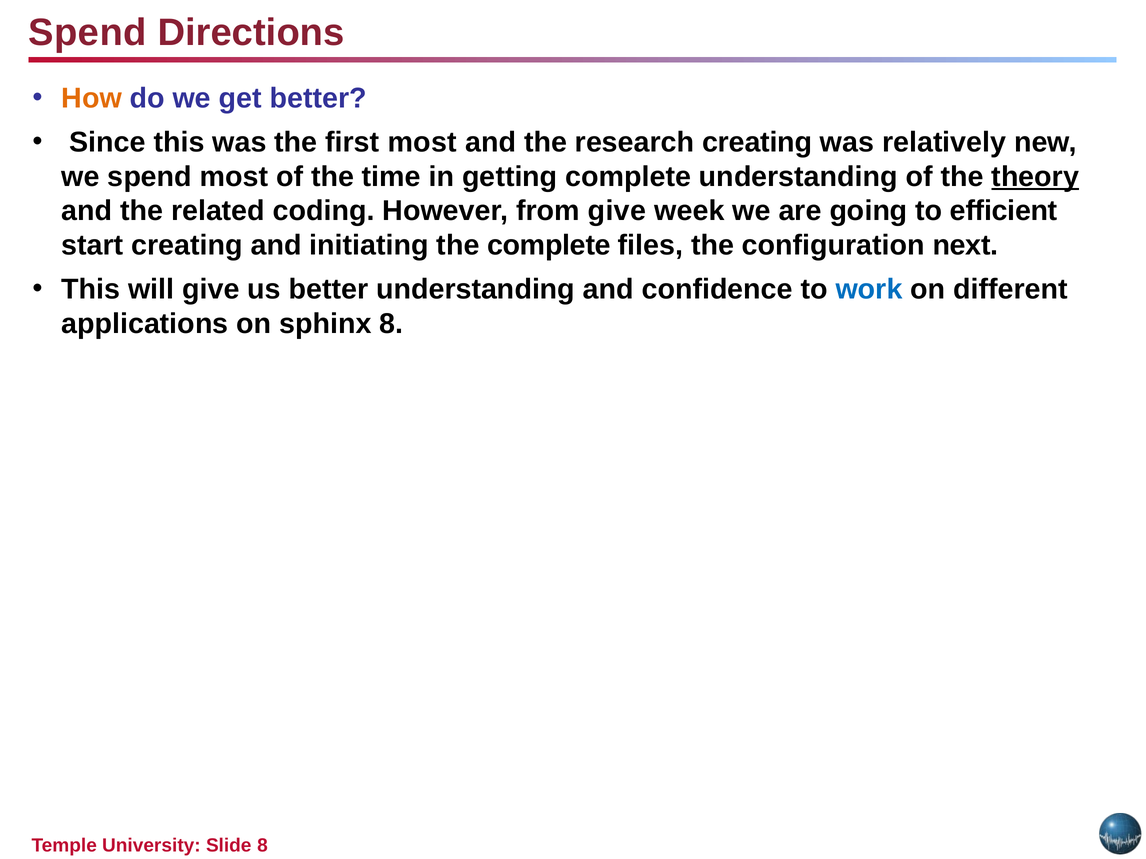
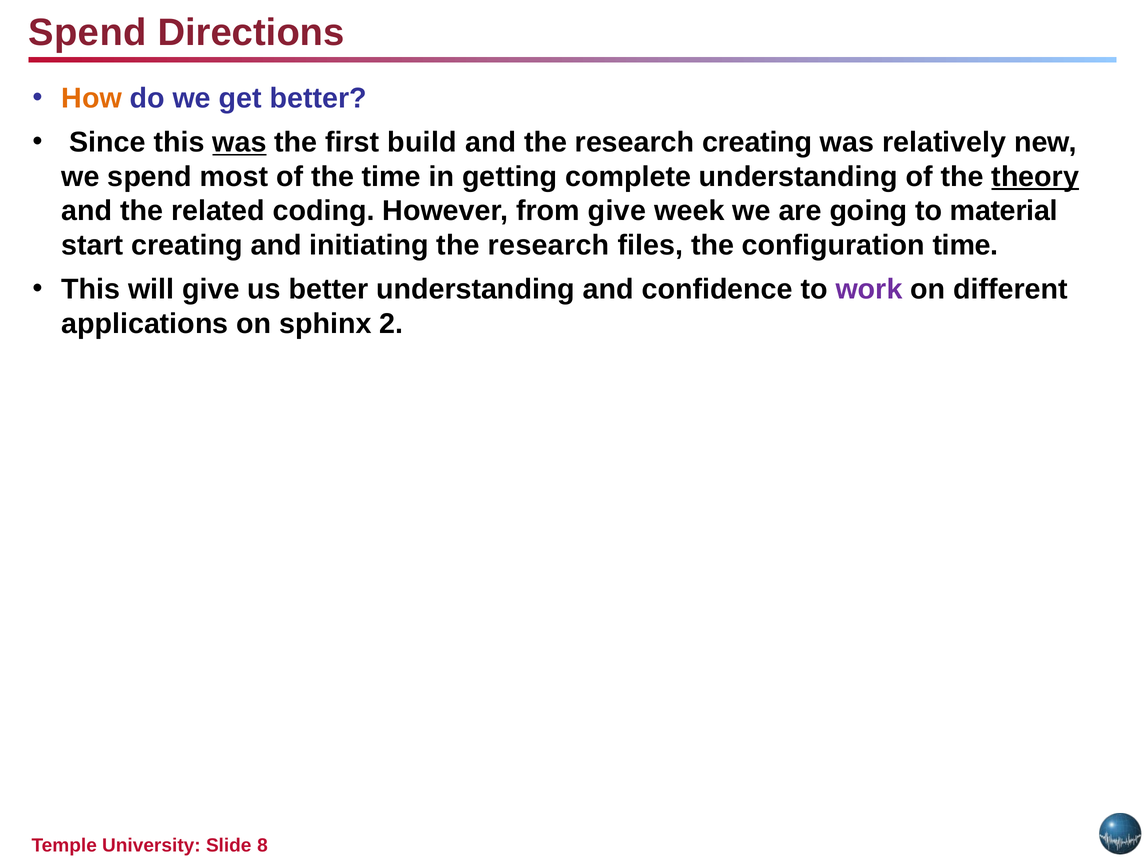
was at (239, 142) underline: none -> present
first most: most -> build
efficient: efficient -> material
initiating the complete: complete -> research
configuration next: next -> time
work colour: blue -> purple
sphinx 8: 8 -> 2
